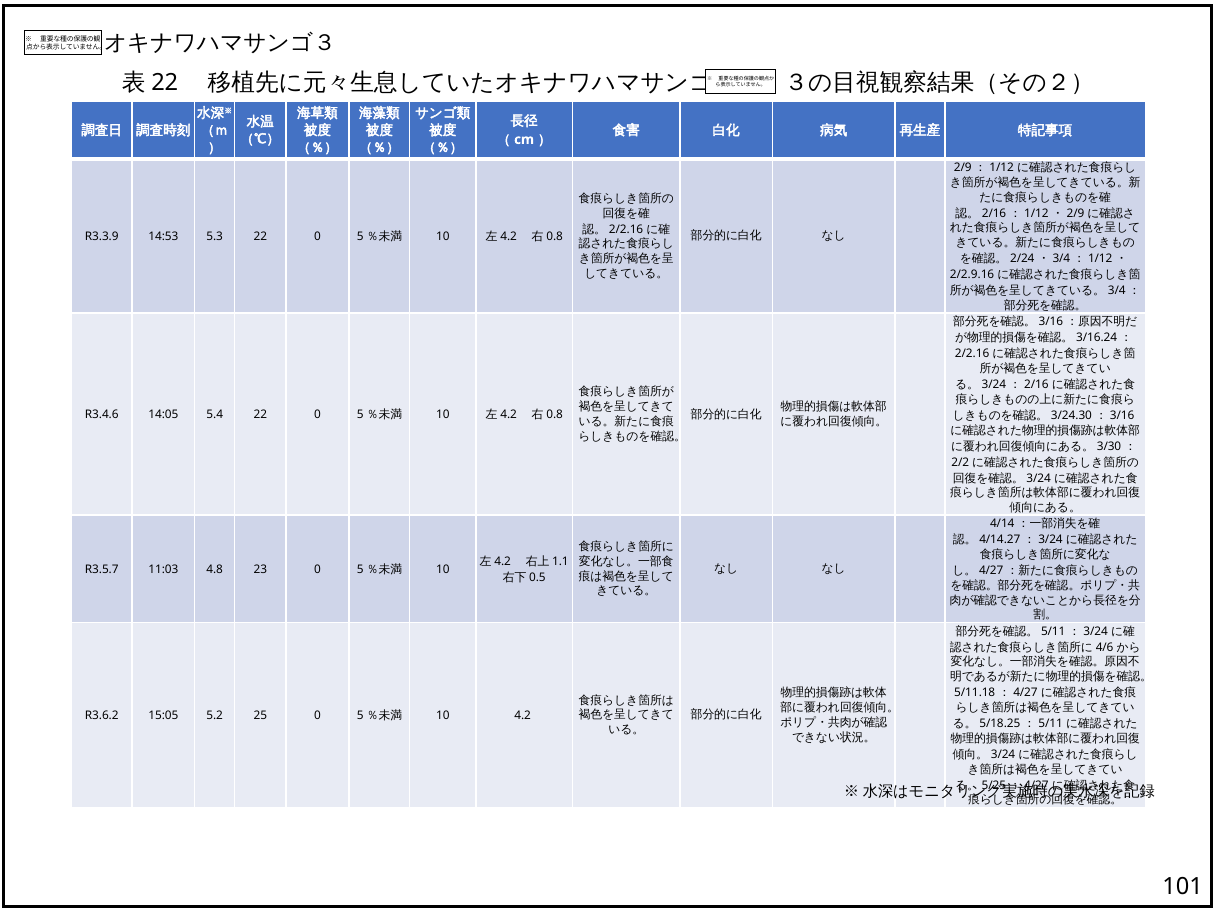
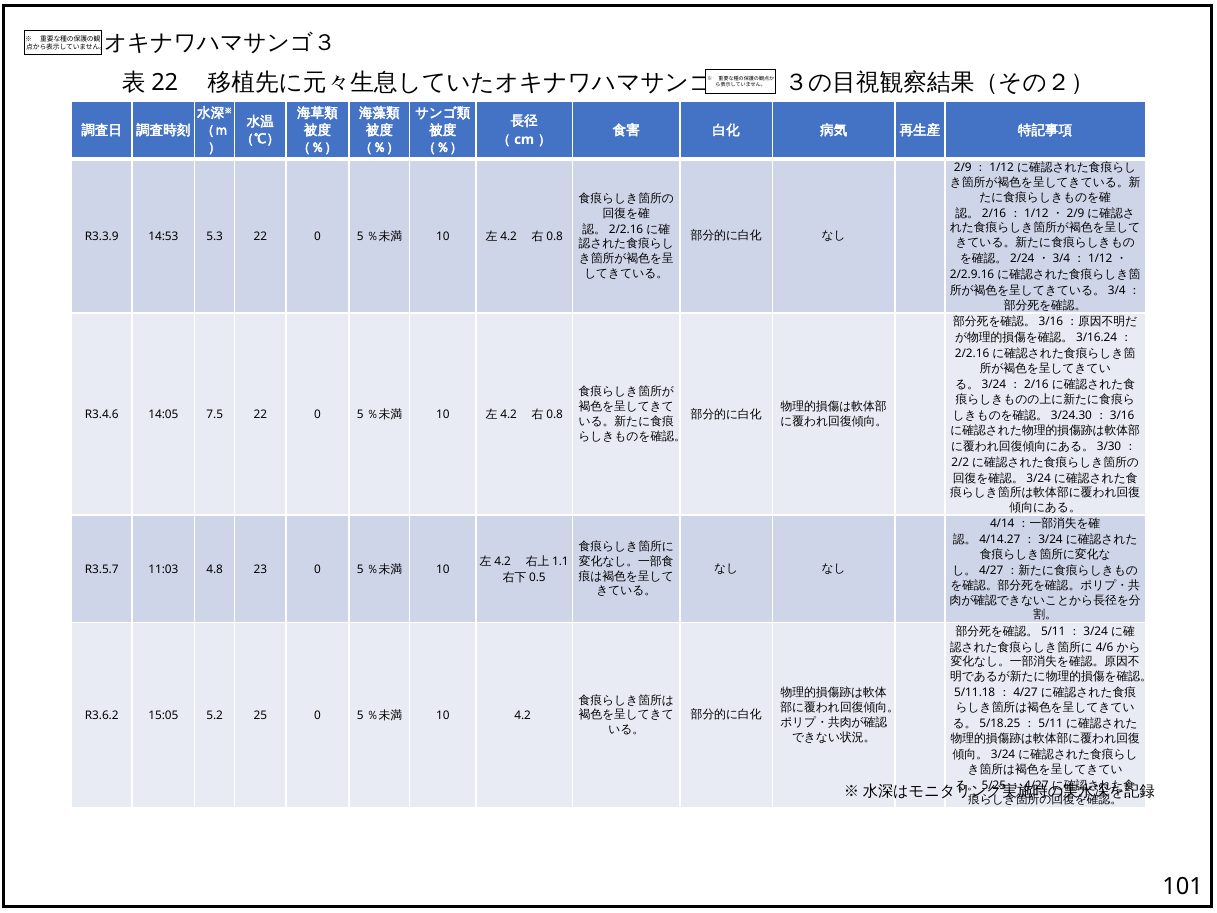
5.4: 5.4 -> 7.5
